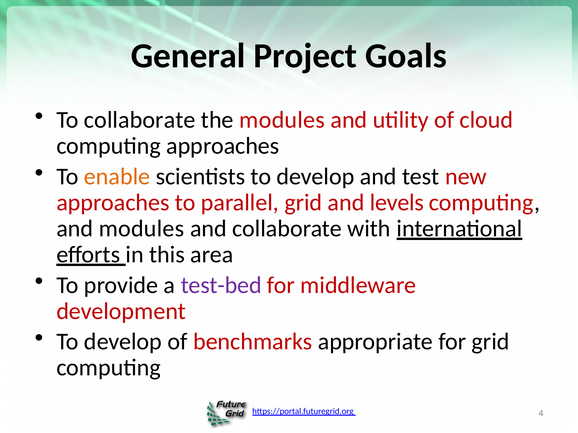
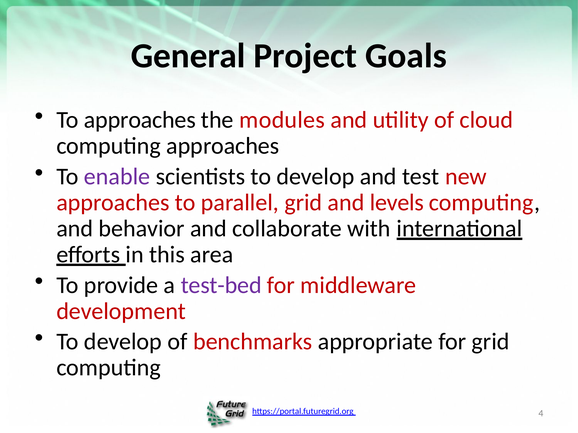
To collaborate: collaborate -> approaches
enable colour: orange -> purple
and modules: modules -> behavior
